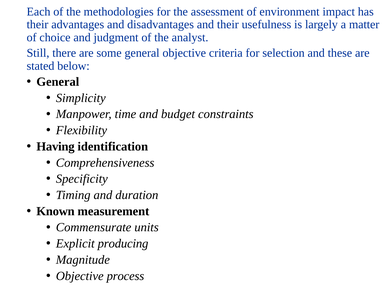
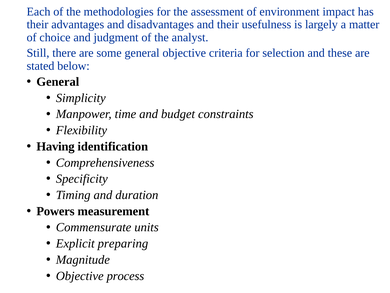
Known: Known -> Powers
producing: producing -> preparing
